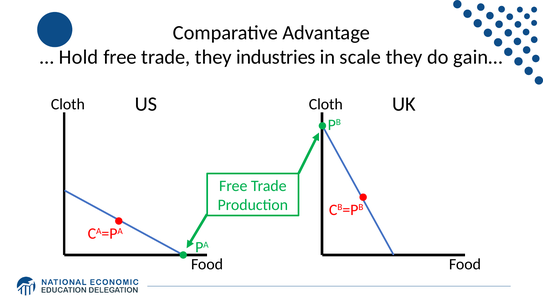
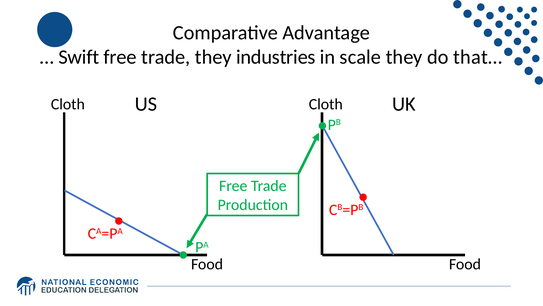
Hold: Hold -> Swift
gain…: gain… -> that…
